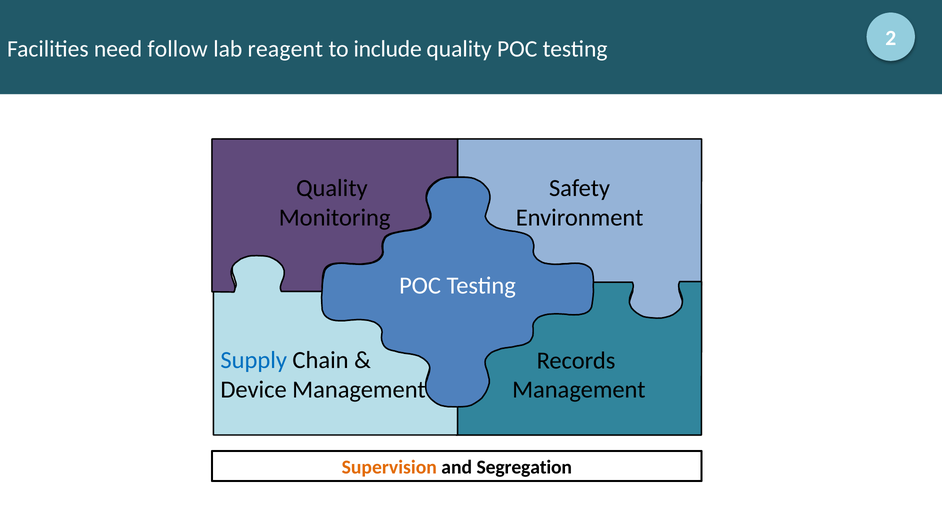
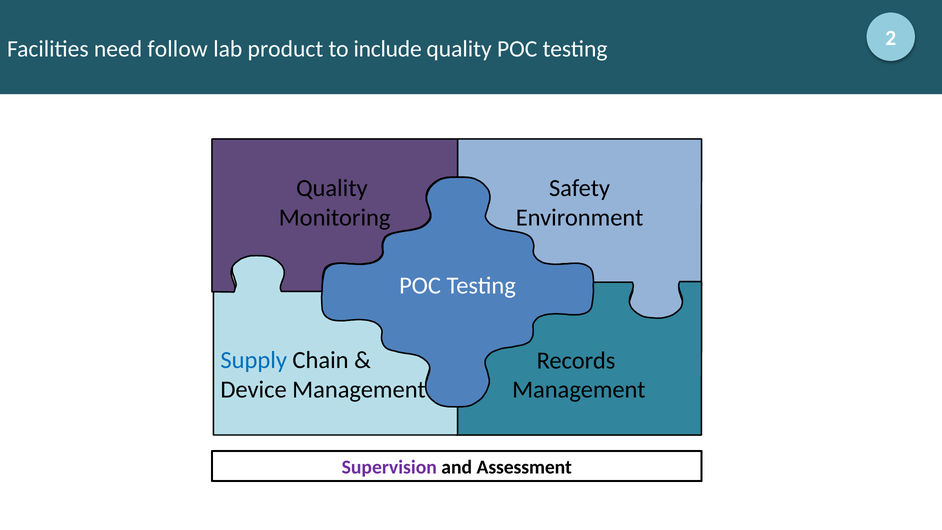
reagent: reagent -> product
Supervision colour: orange -> purple
Segregation: Segregation -> Assessment
